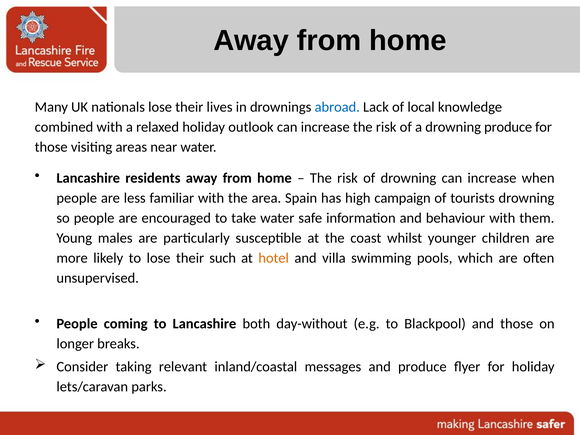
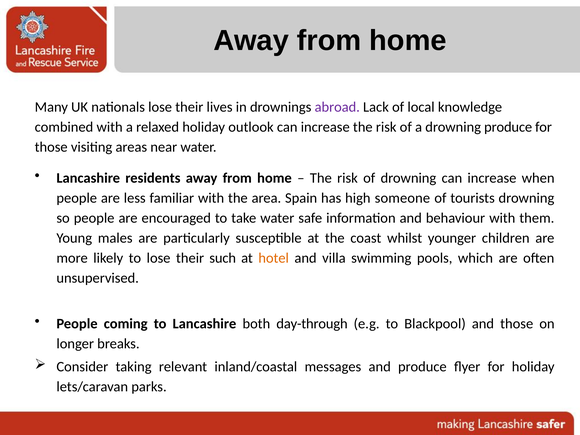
abroad colour: blue -> purple
campaign: campaign -> someone
day-without: day-without -> day-through
